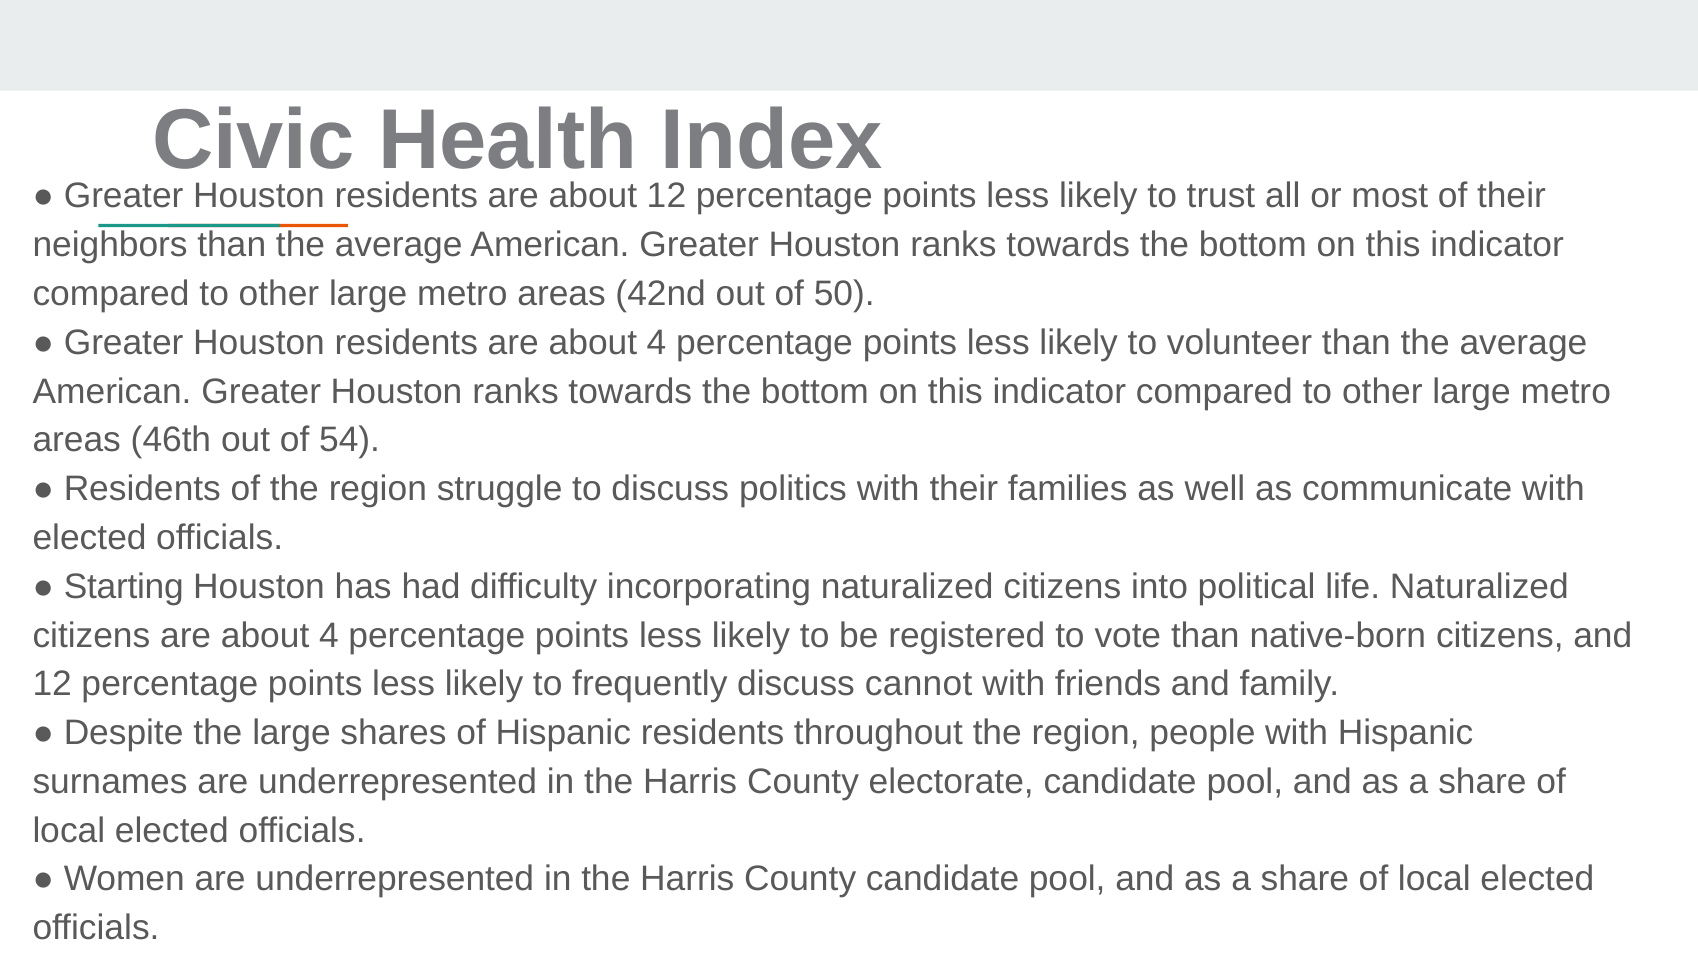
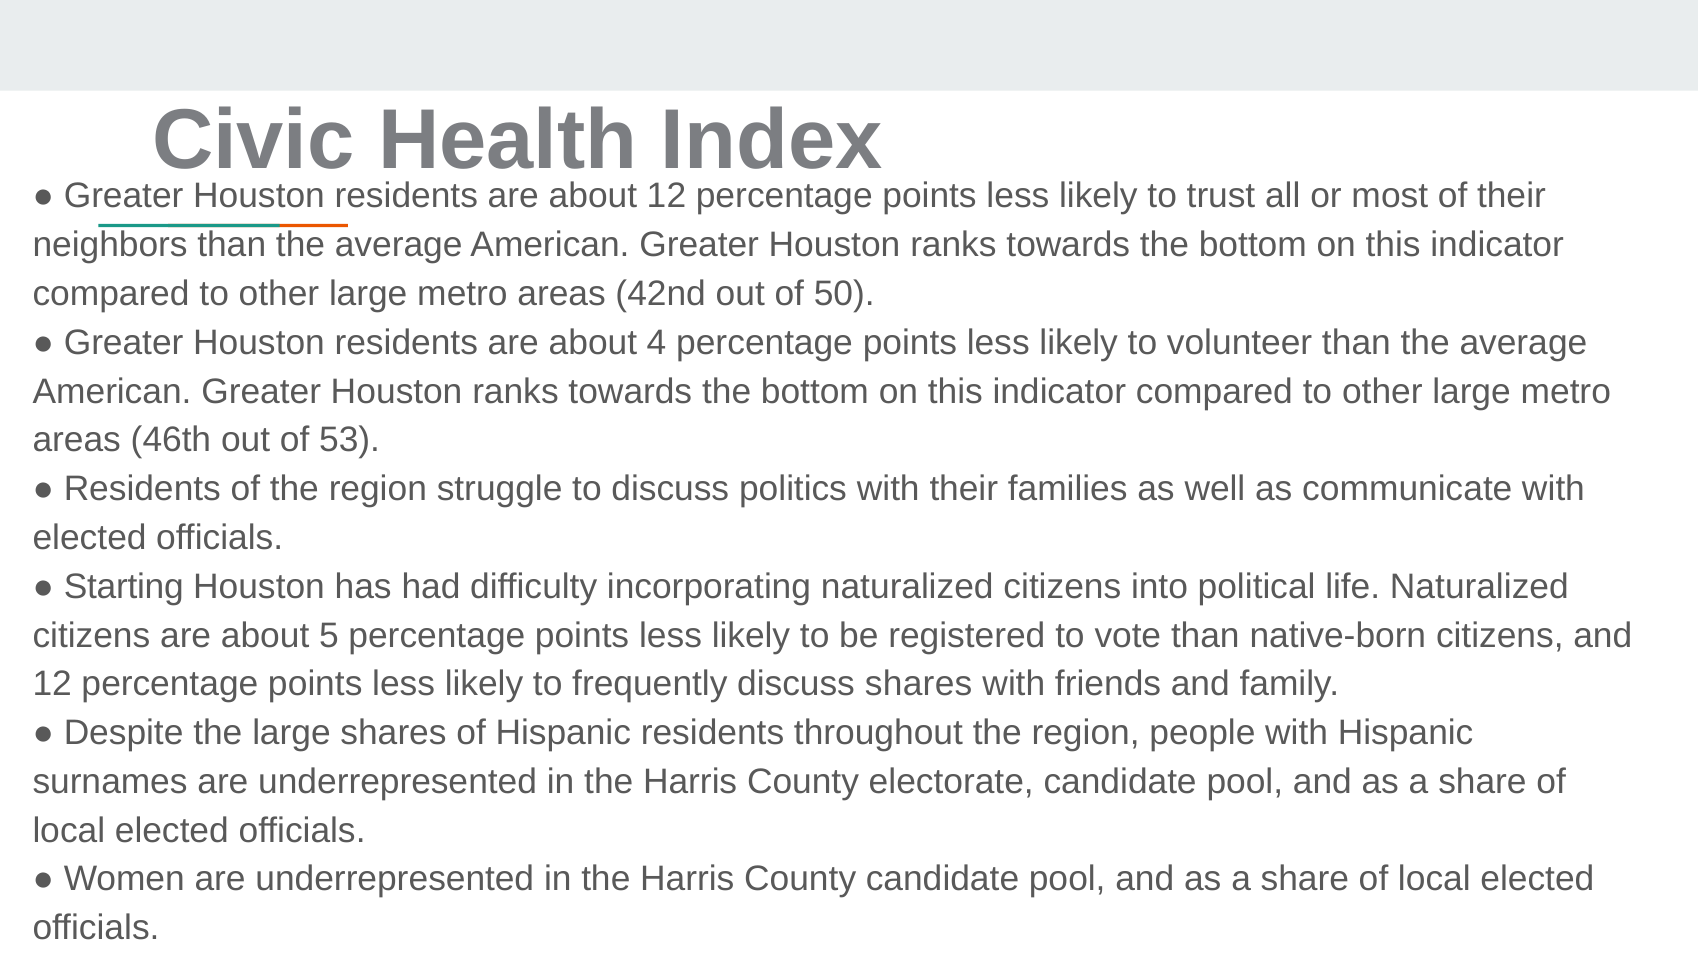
54: 54 -> 53
citizens are about 4: 4 -> 5
discuss cannot: cannot -> shares
